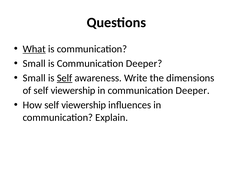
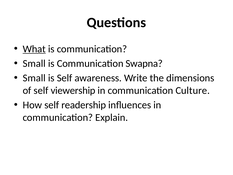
is Communication Deeper: Deeper -> Swapna
Self at (65, 78) underline: present -> none
in communication Deeper: Deeper -> Culture
How self viewership: viewership -> readership
